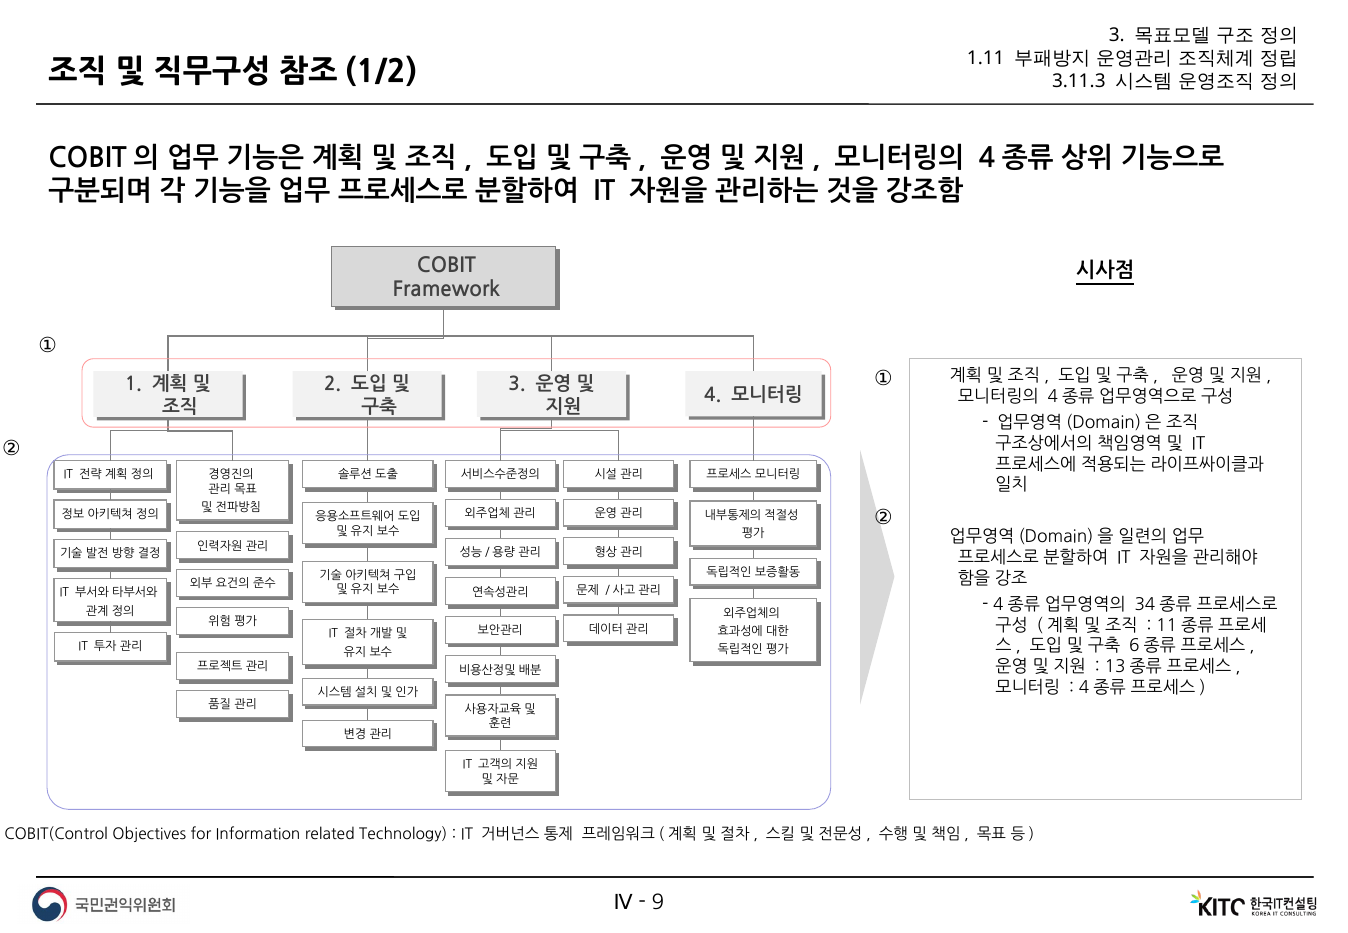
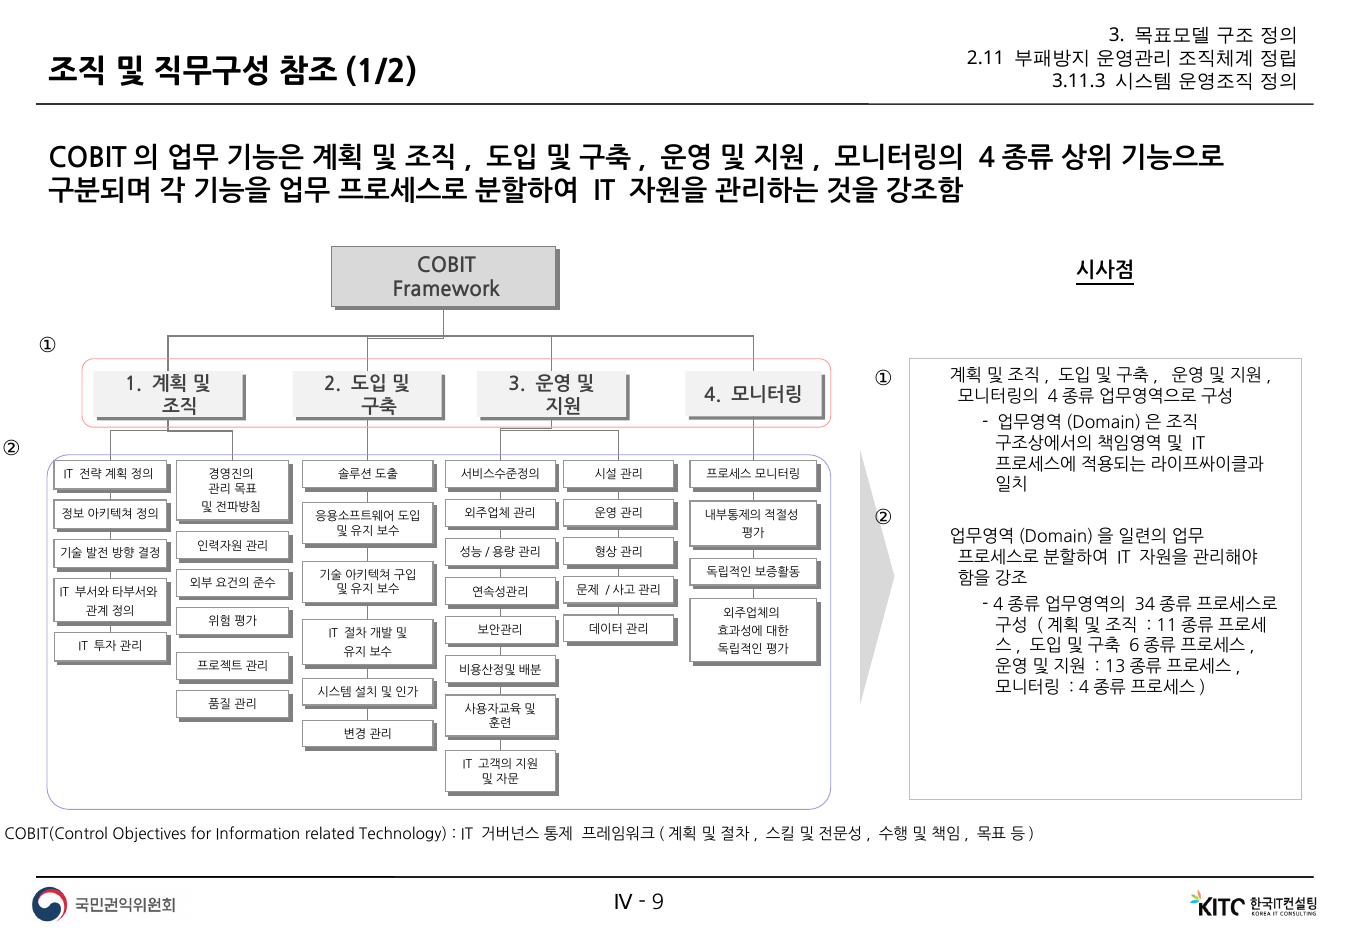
1.11: 1.11 -> 2.11
